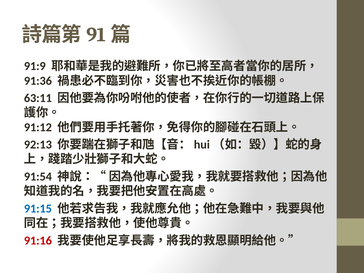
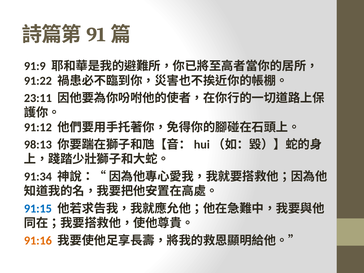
91:36: 91:36 -> 91:22
63:11: 63:11 -> 23:11
92:13: 92:13 -> 98:13
91:54: 91:54 -> 91:34
91:16 colour: red -> orange
